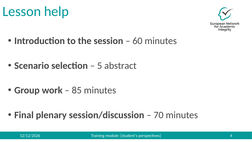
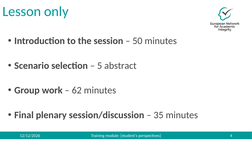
help: help -> only
60: 60 -> 50
85: 85 -> 62
70: 70 -> 35
